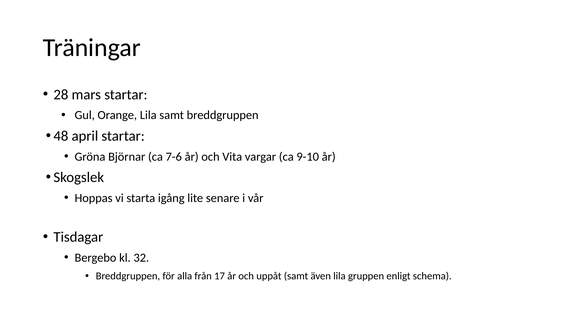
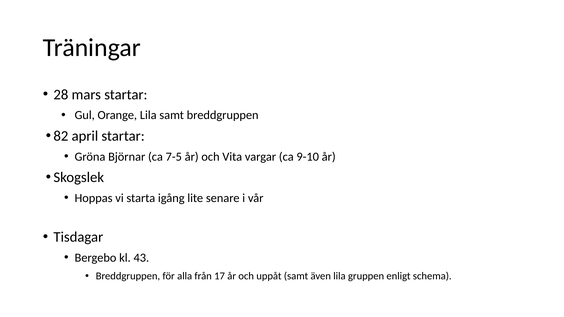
48: 48 -> 82
7-6: 7-6 -> 7-5
32: 32 -> 43
